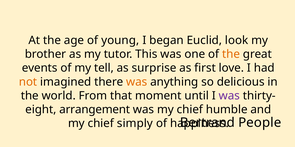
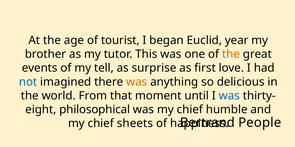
young: young -> tourist
look: look -> year
not colour: orange -> blue
was at (229, 96) colour: purple -> blue
arrangement: arrangement -> philosophical
simply: simply -> sheets
